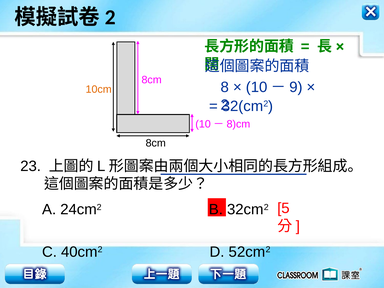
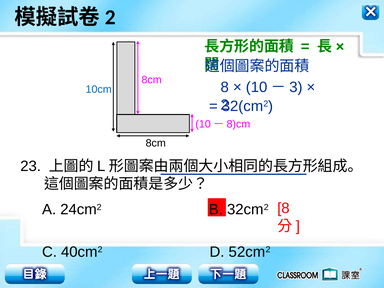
9: 9 -> 3
10cm colour: orange -> blue
5 at (284, 208): 5 -> 8
